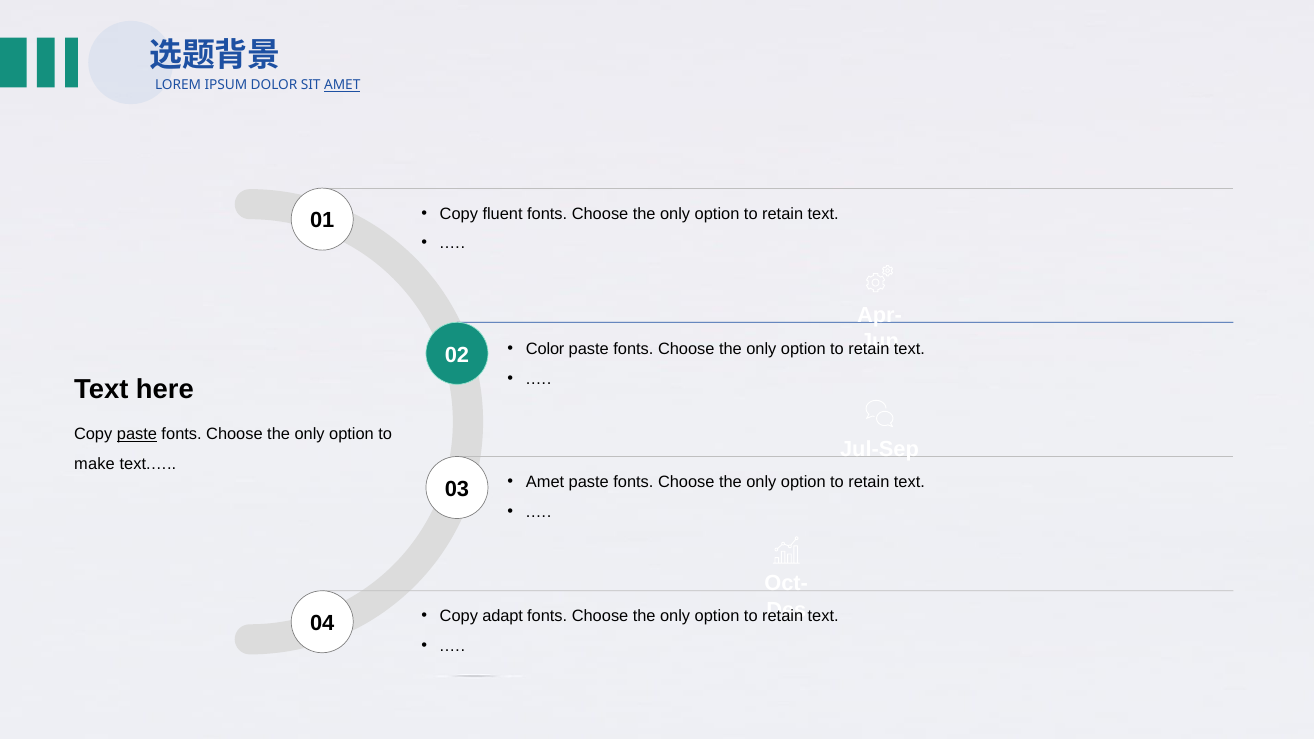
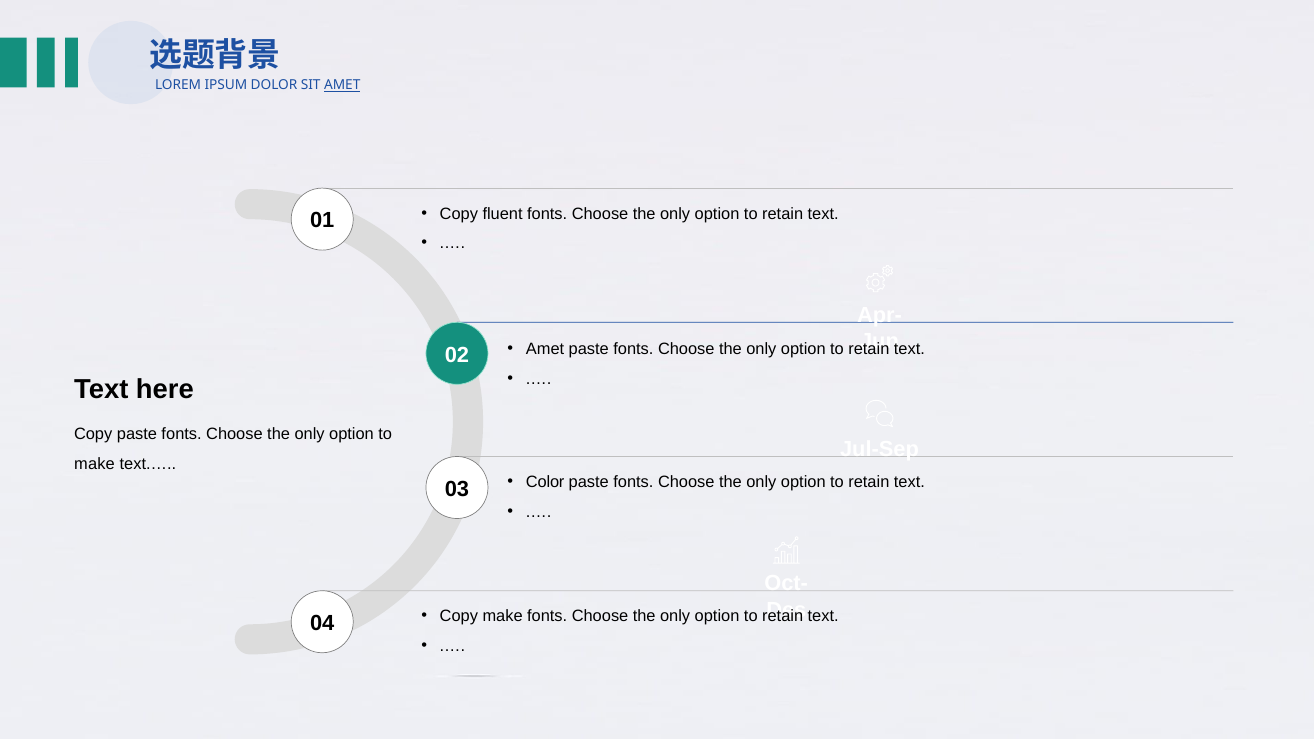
Color at (545, 349): Color -> Amet
paste at (137, 435) underline: present -> none
Amet at (545, 482): Amet -> Color
Copy adapt: adapt -> make
